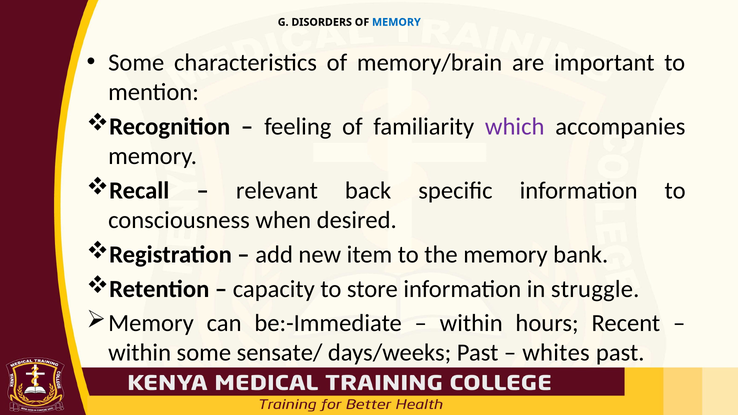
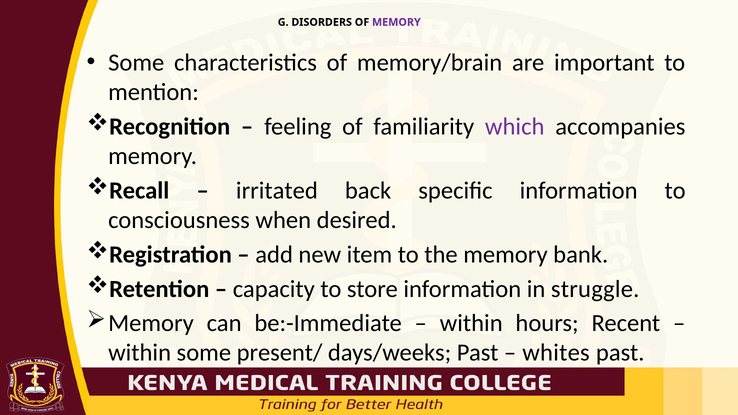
MEMORY at (396, 22) colour: blue -> purple
relevant: relevant -> irritated
sensate/: sensate/ -> present/
